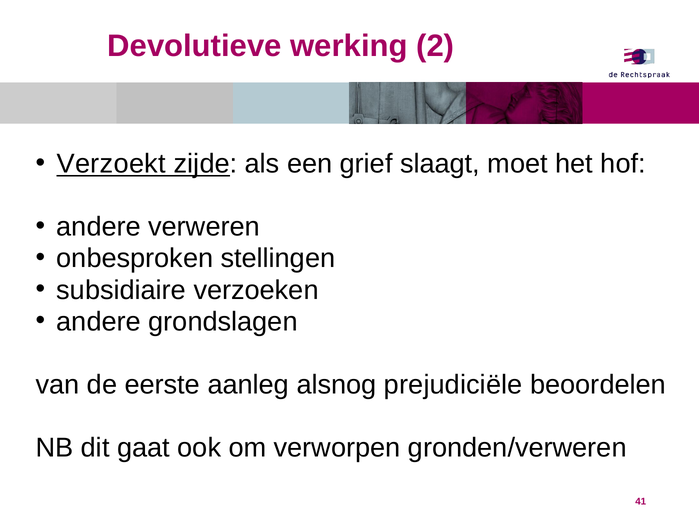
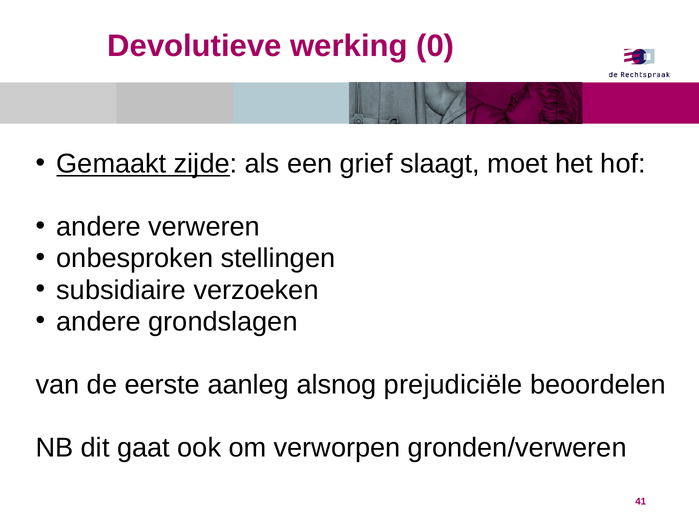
2: 2 -> 0
Verzoekt: Verzoekt -> Gemaakt
